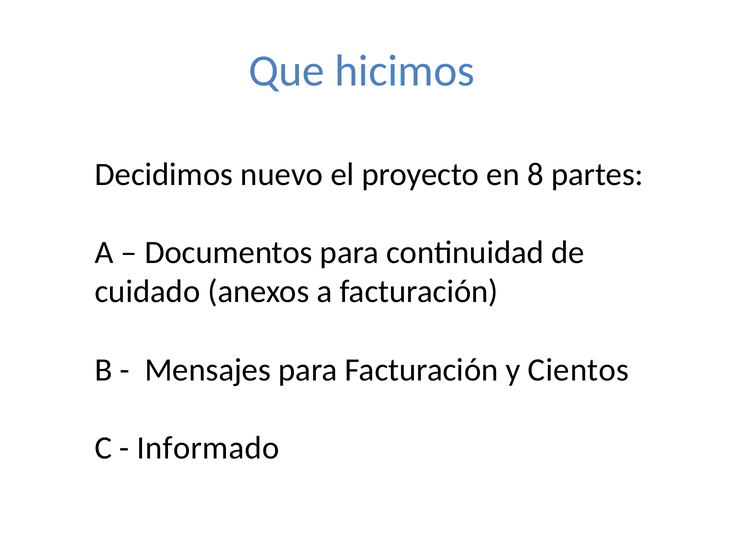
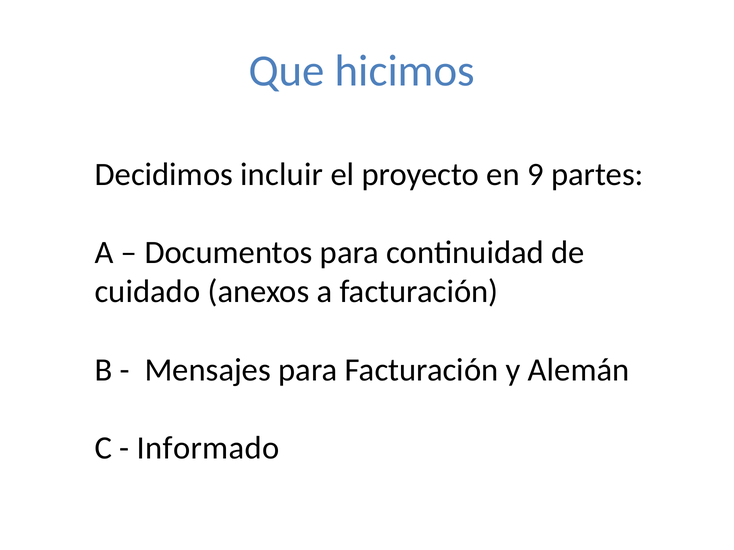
nuevo: nuevo -> incluir
8: 8 -> 9
Cientos: Cientos -> Alemán
